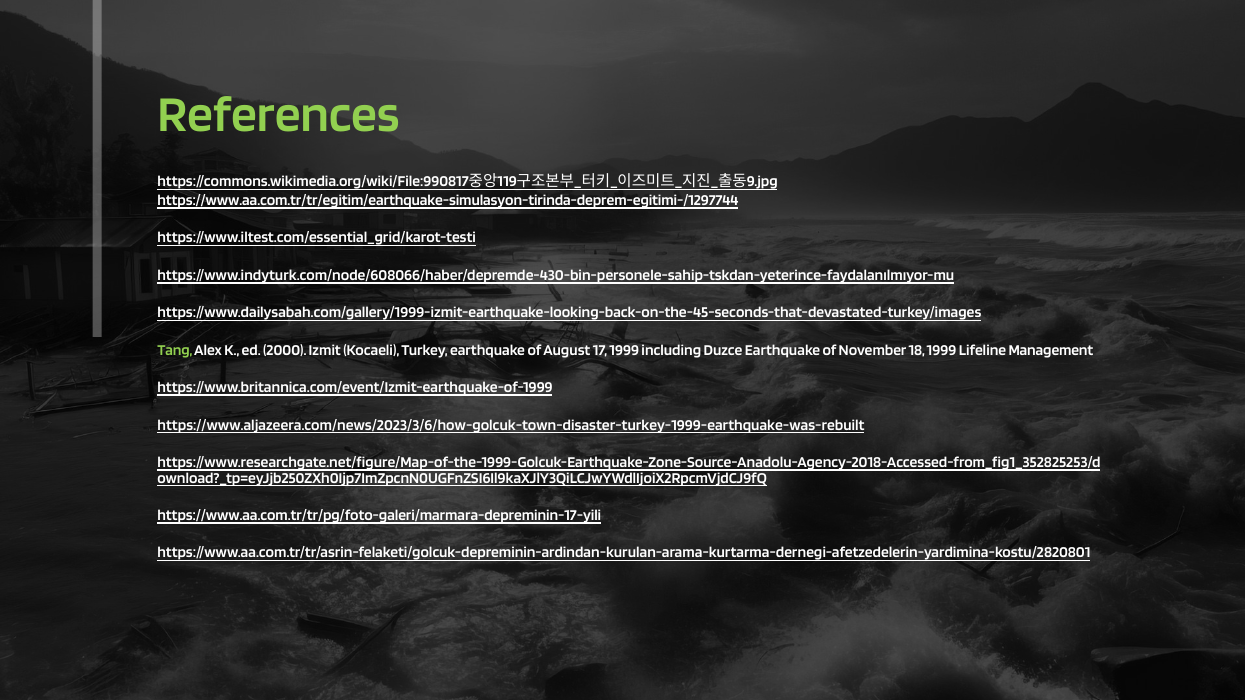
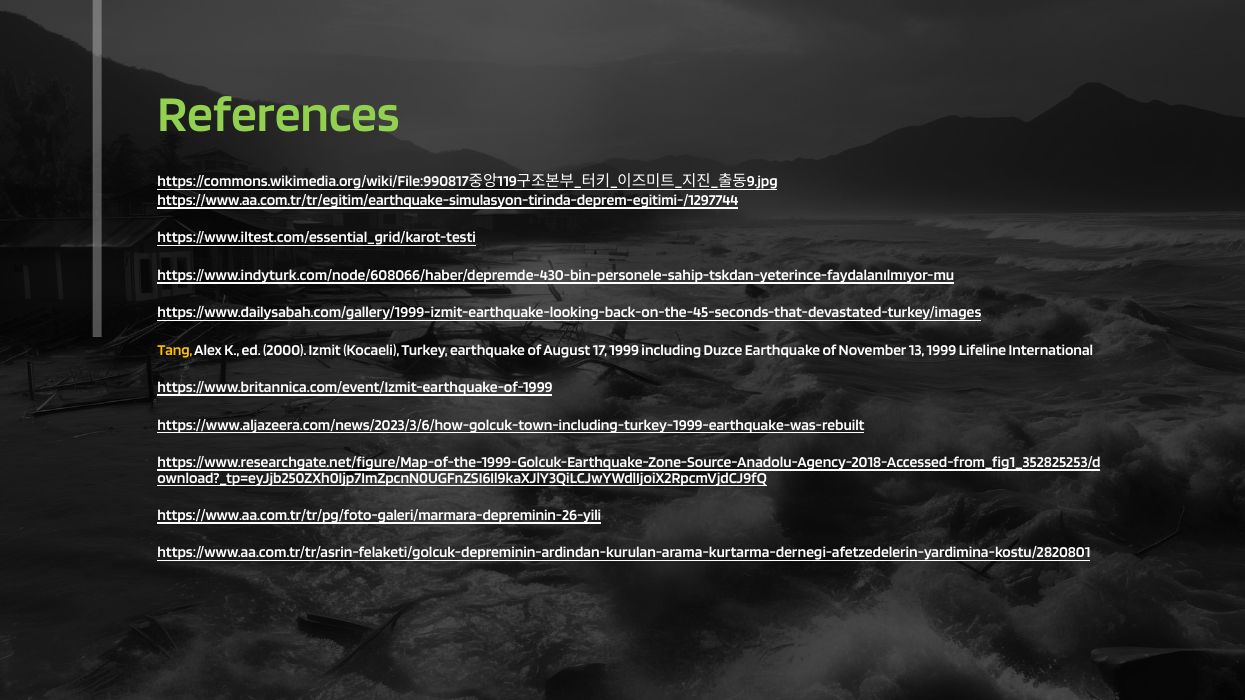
Tang colour: light green -> yellow
18: 18 -> 13
Management: Management -> International
https://www.aljazeera.com/news/2023/3/6/how-golcuk-town-disaster-turkey-1999-earthquake-was-rebuilt: https://www.aljazeera.com/news/2023/3/6/how-golcuk-town-disaster-turkey-1999-earthquake-was-rebuilt -> https://www.aljazeera.com/news/2023/3/6/how-golcuk-town-including-turkey-1999-earthquake-was-rebuilt
https://www.aa.com.tr/tr/pg/foto-galeri/marmara-depreminin-17-yili: https://www.aa.com.tr/tr/pg/foto-galeri/marmara-depreminin-17-yili -> https://www.aa.com.tr/tr/pg/foto-galeri/marmara-depreminin-26-yili
